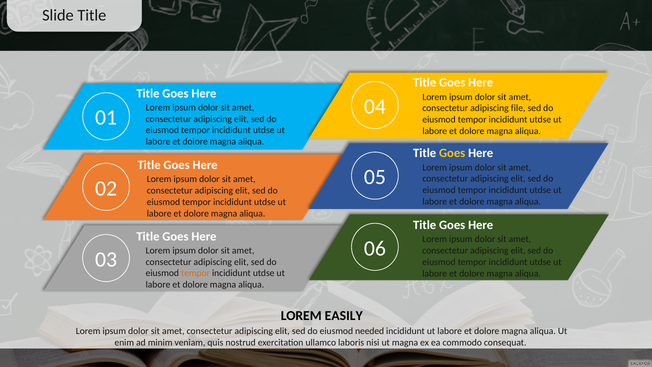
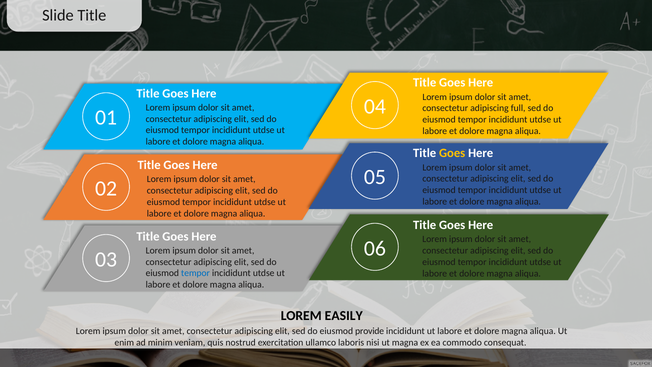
file: file -> full
tempor at (196, 273) colour: orange -> blue
needed: needed -> provide
